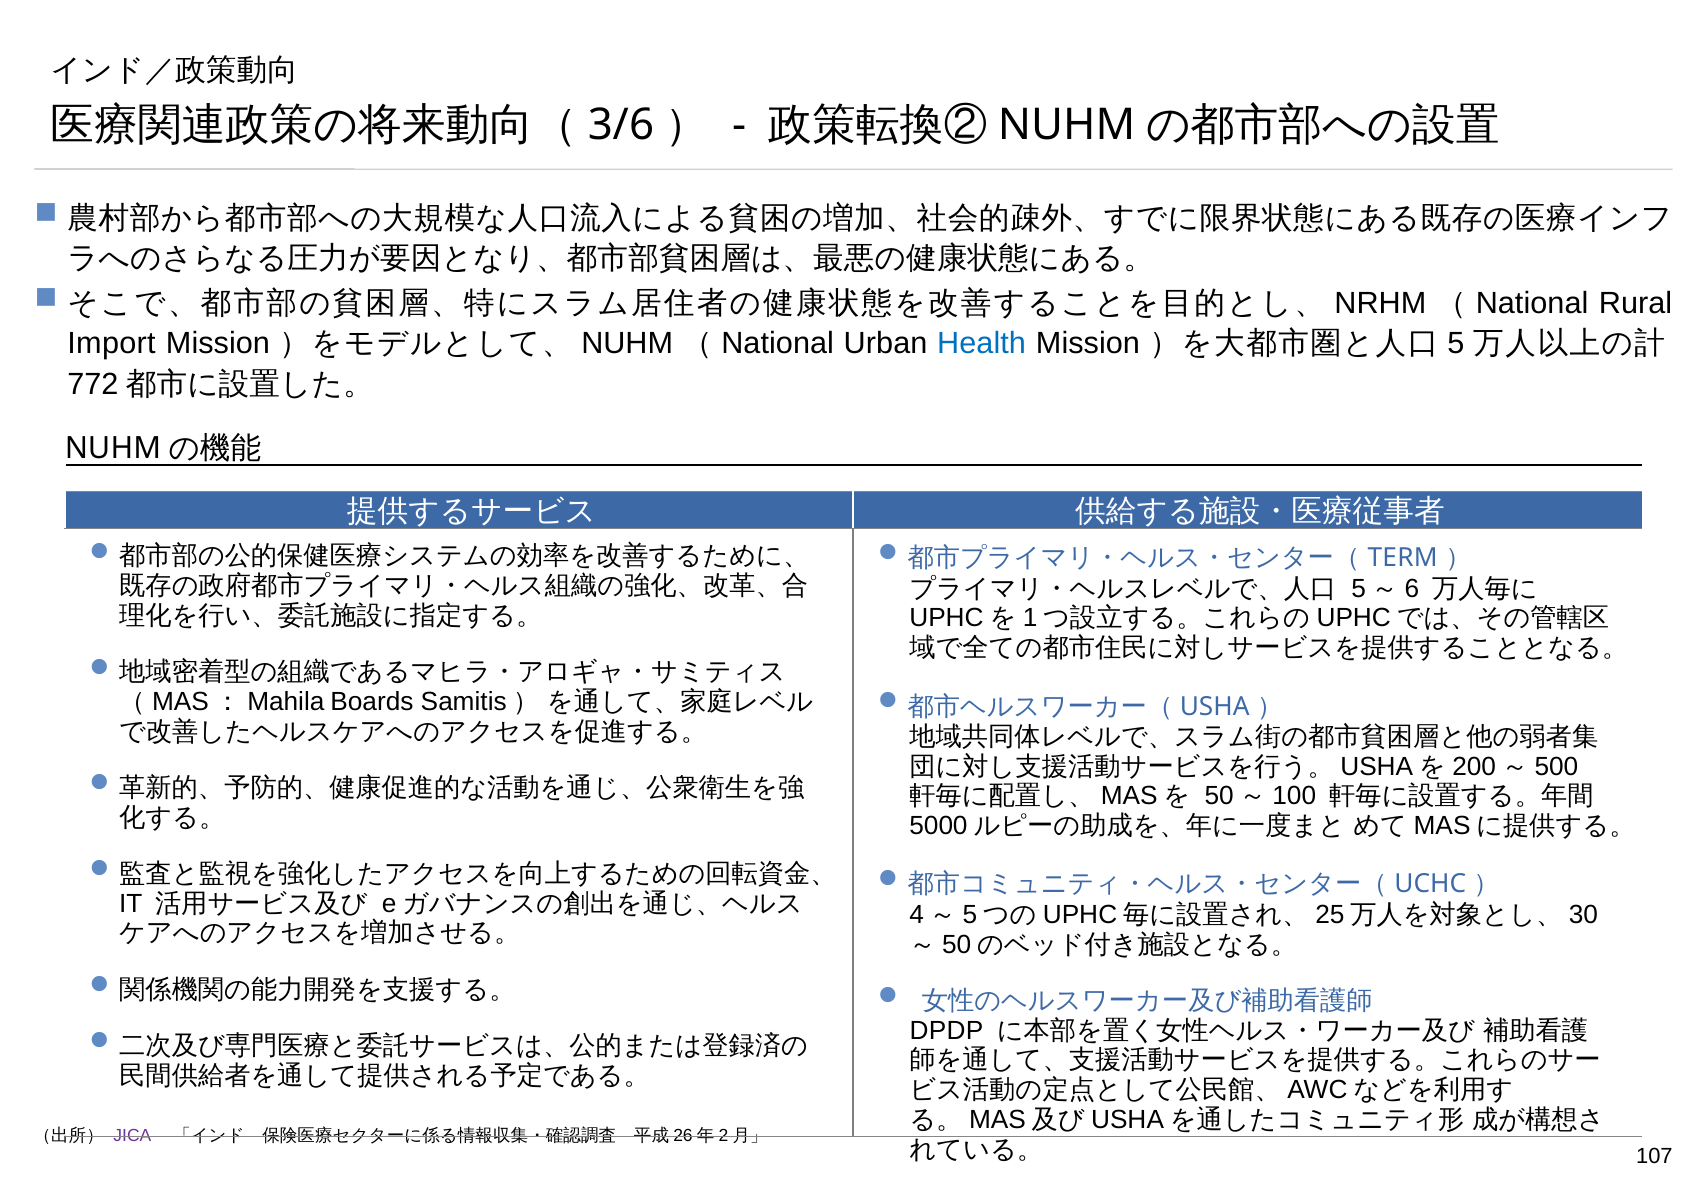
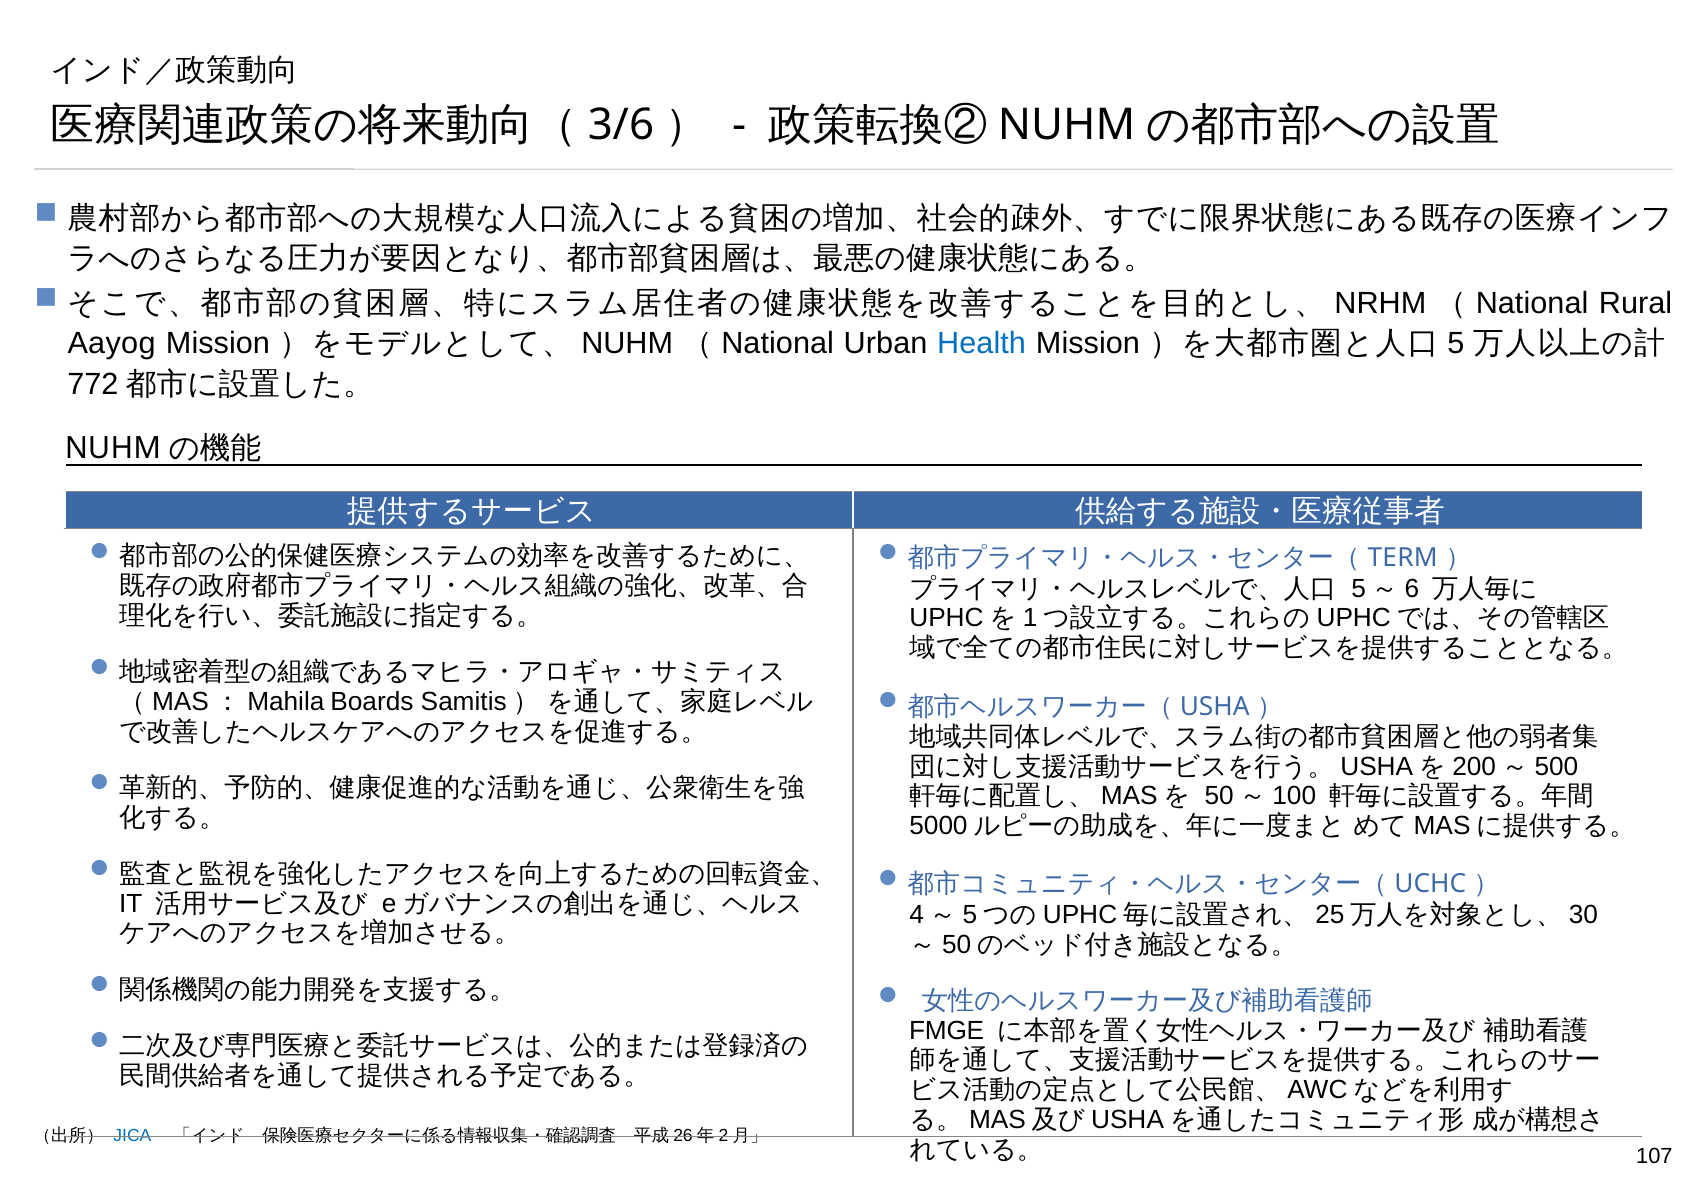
Import: Import -> Aayog
DPDP: DPDP -> FMGE
JICA colour: purple -> blue
